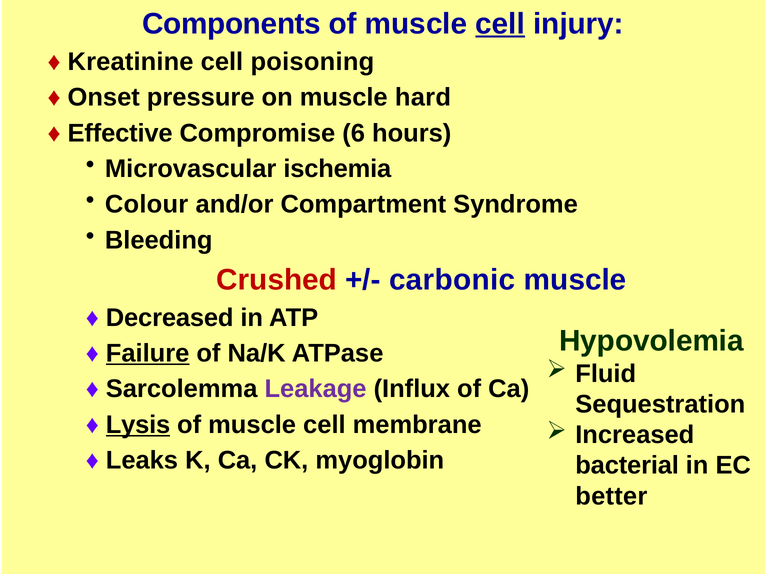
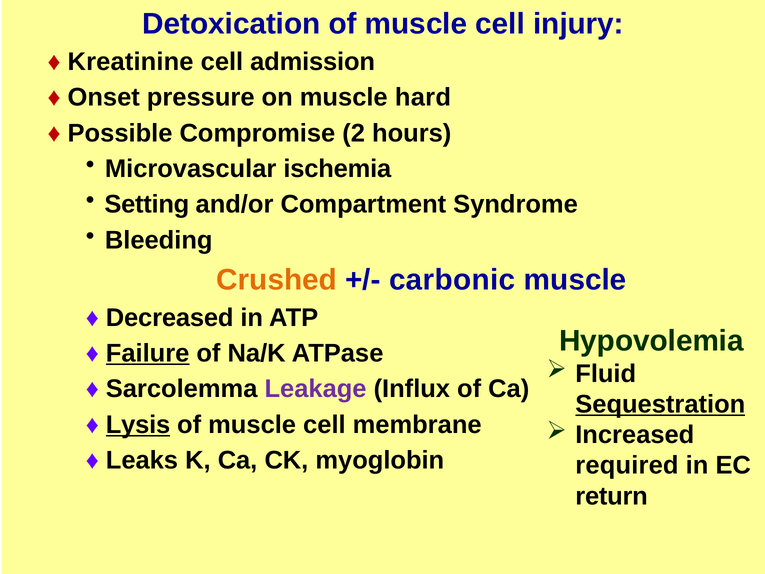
Components: Components -> Detoxication
cell at (500, 24) underline: present -> none
poisoning: poisoning -> admission
Effective: Effective -> Possible
6: 6 -> 2
Colour: Colour -> Setting
Crushed colour: red -> orange
Sequestration underline: none -> present
bacterial: bacterial -> required
better: better -> return
